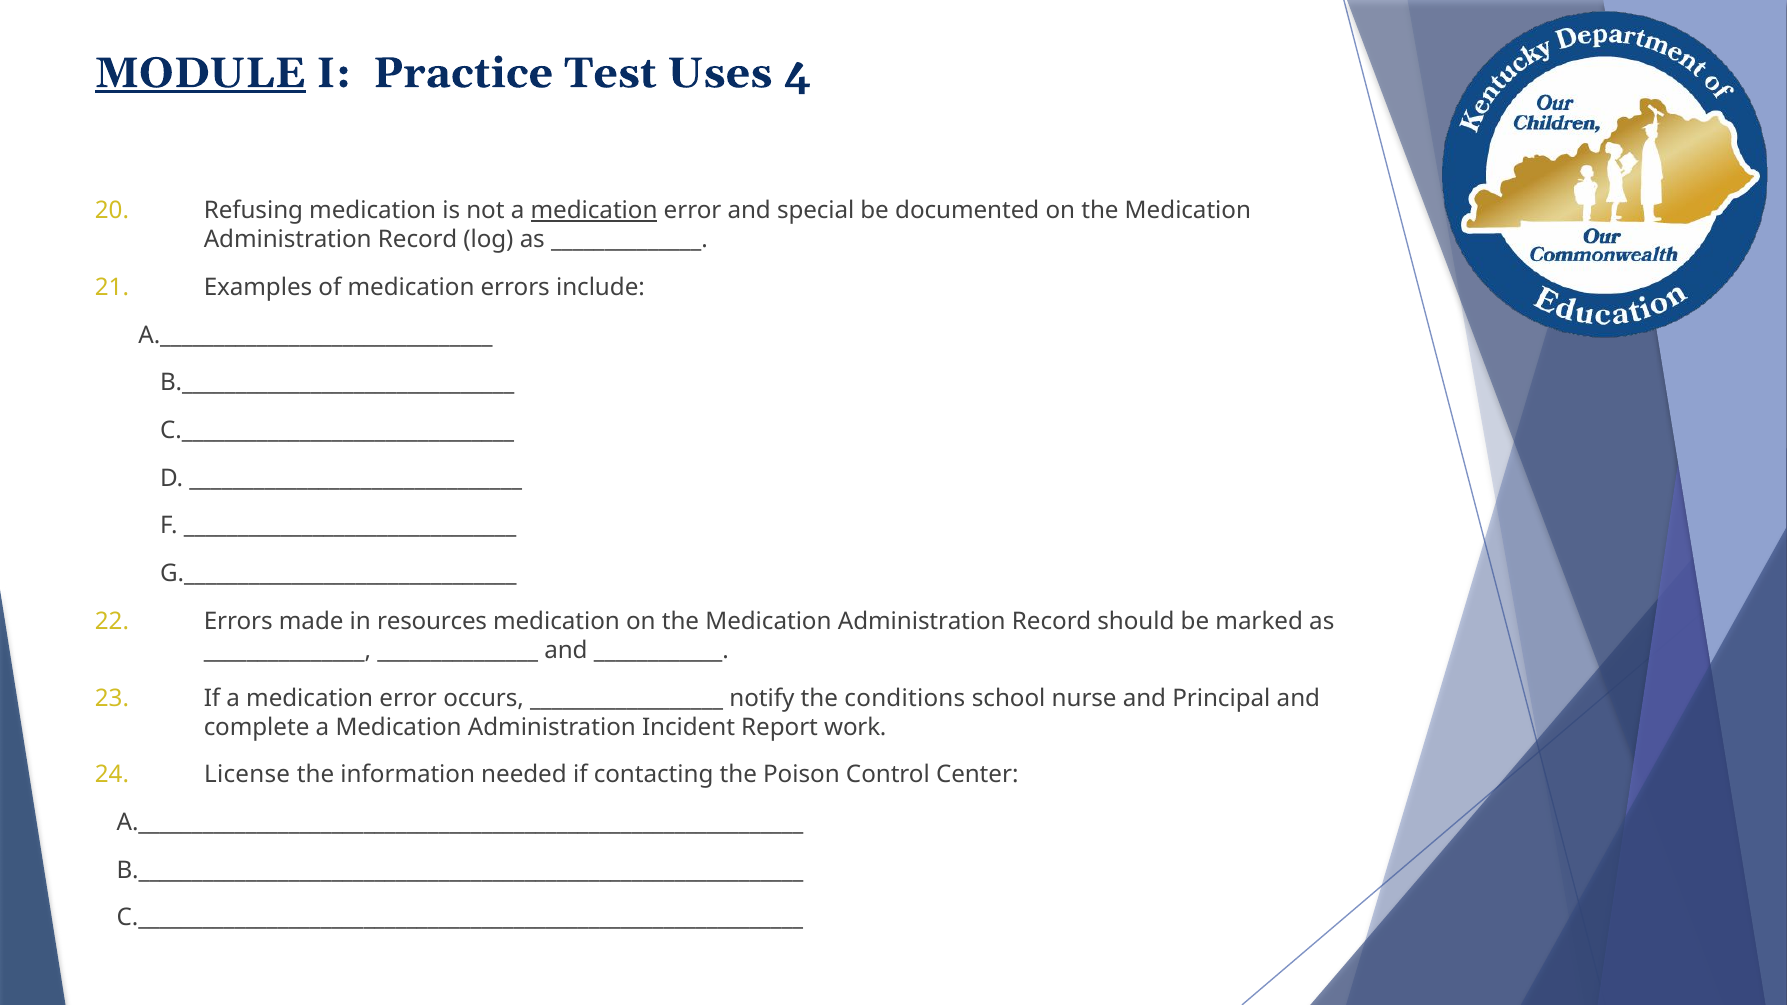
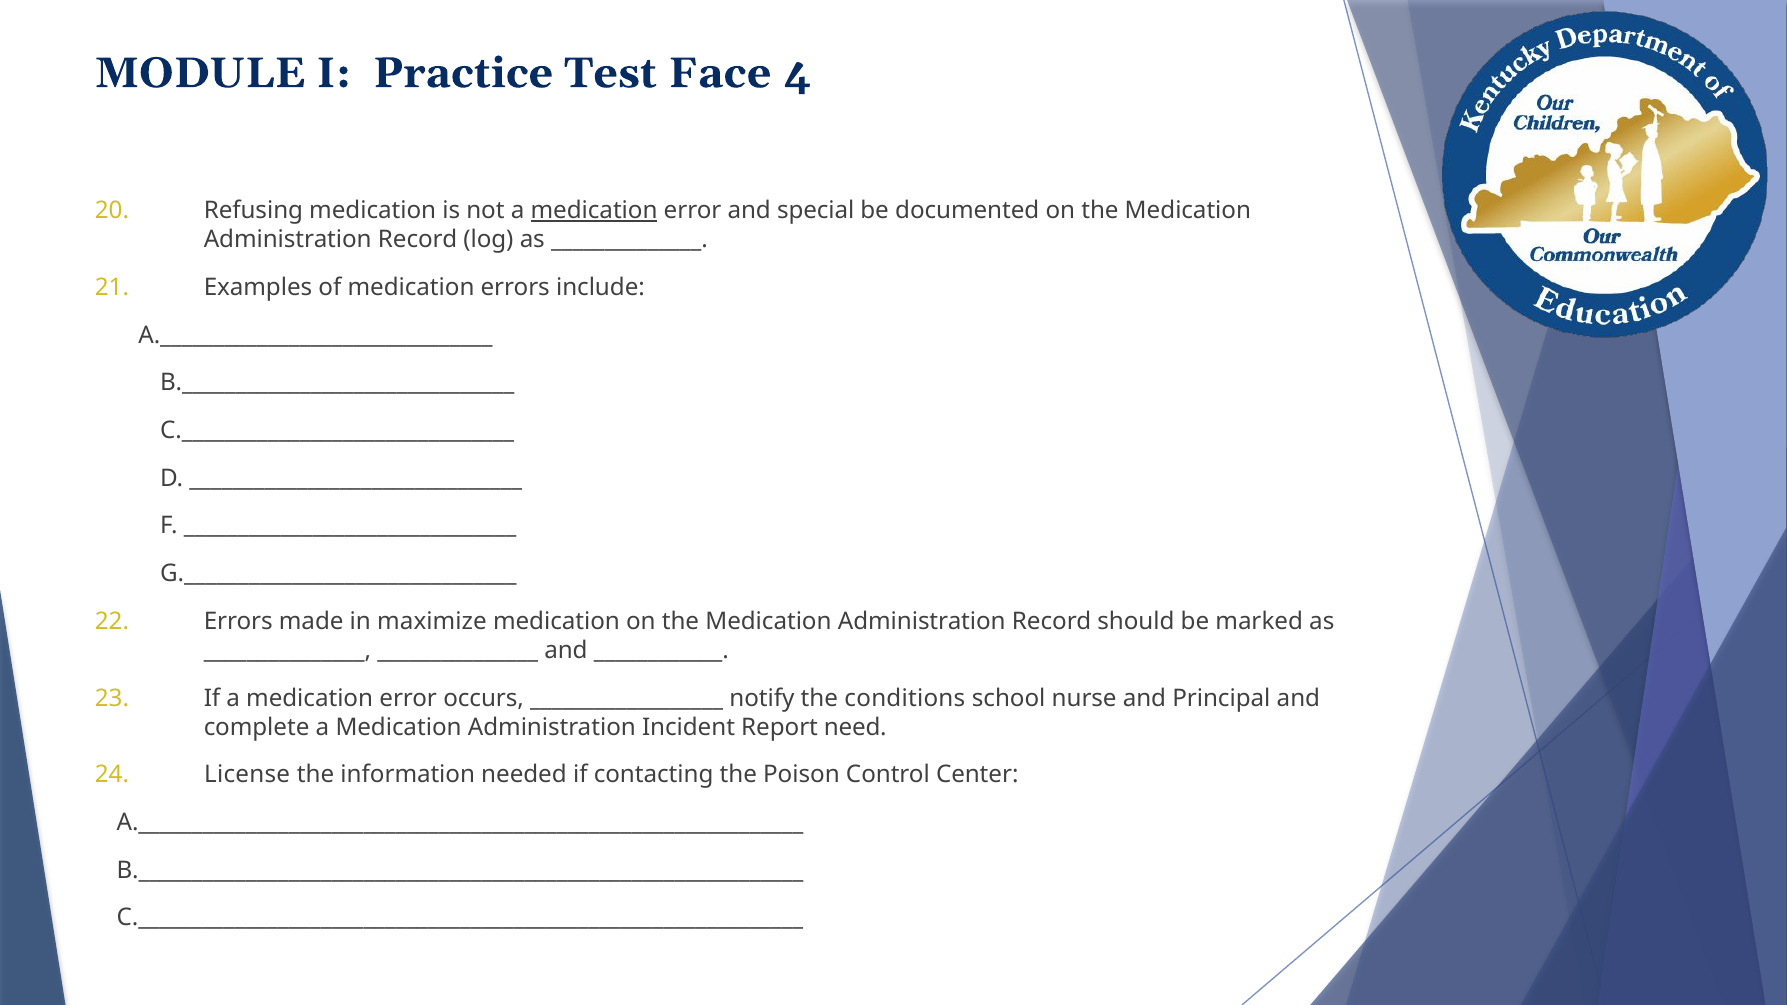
MODULE underline: present -> none
Uses: Uses -> Face
resources: resources -> maximize
work: work -> need
